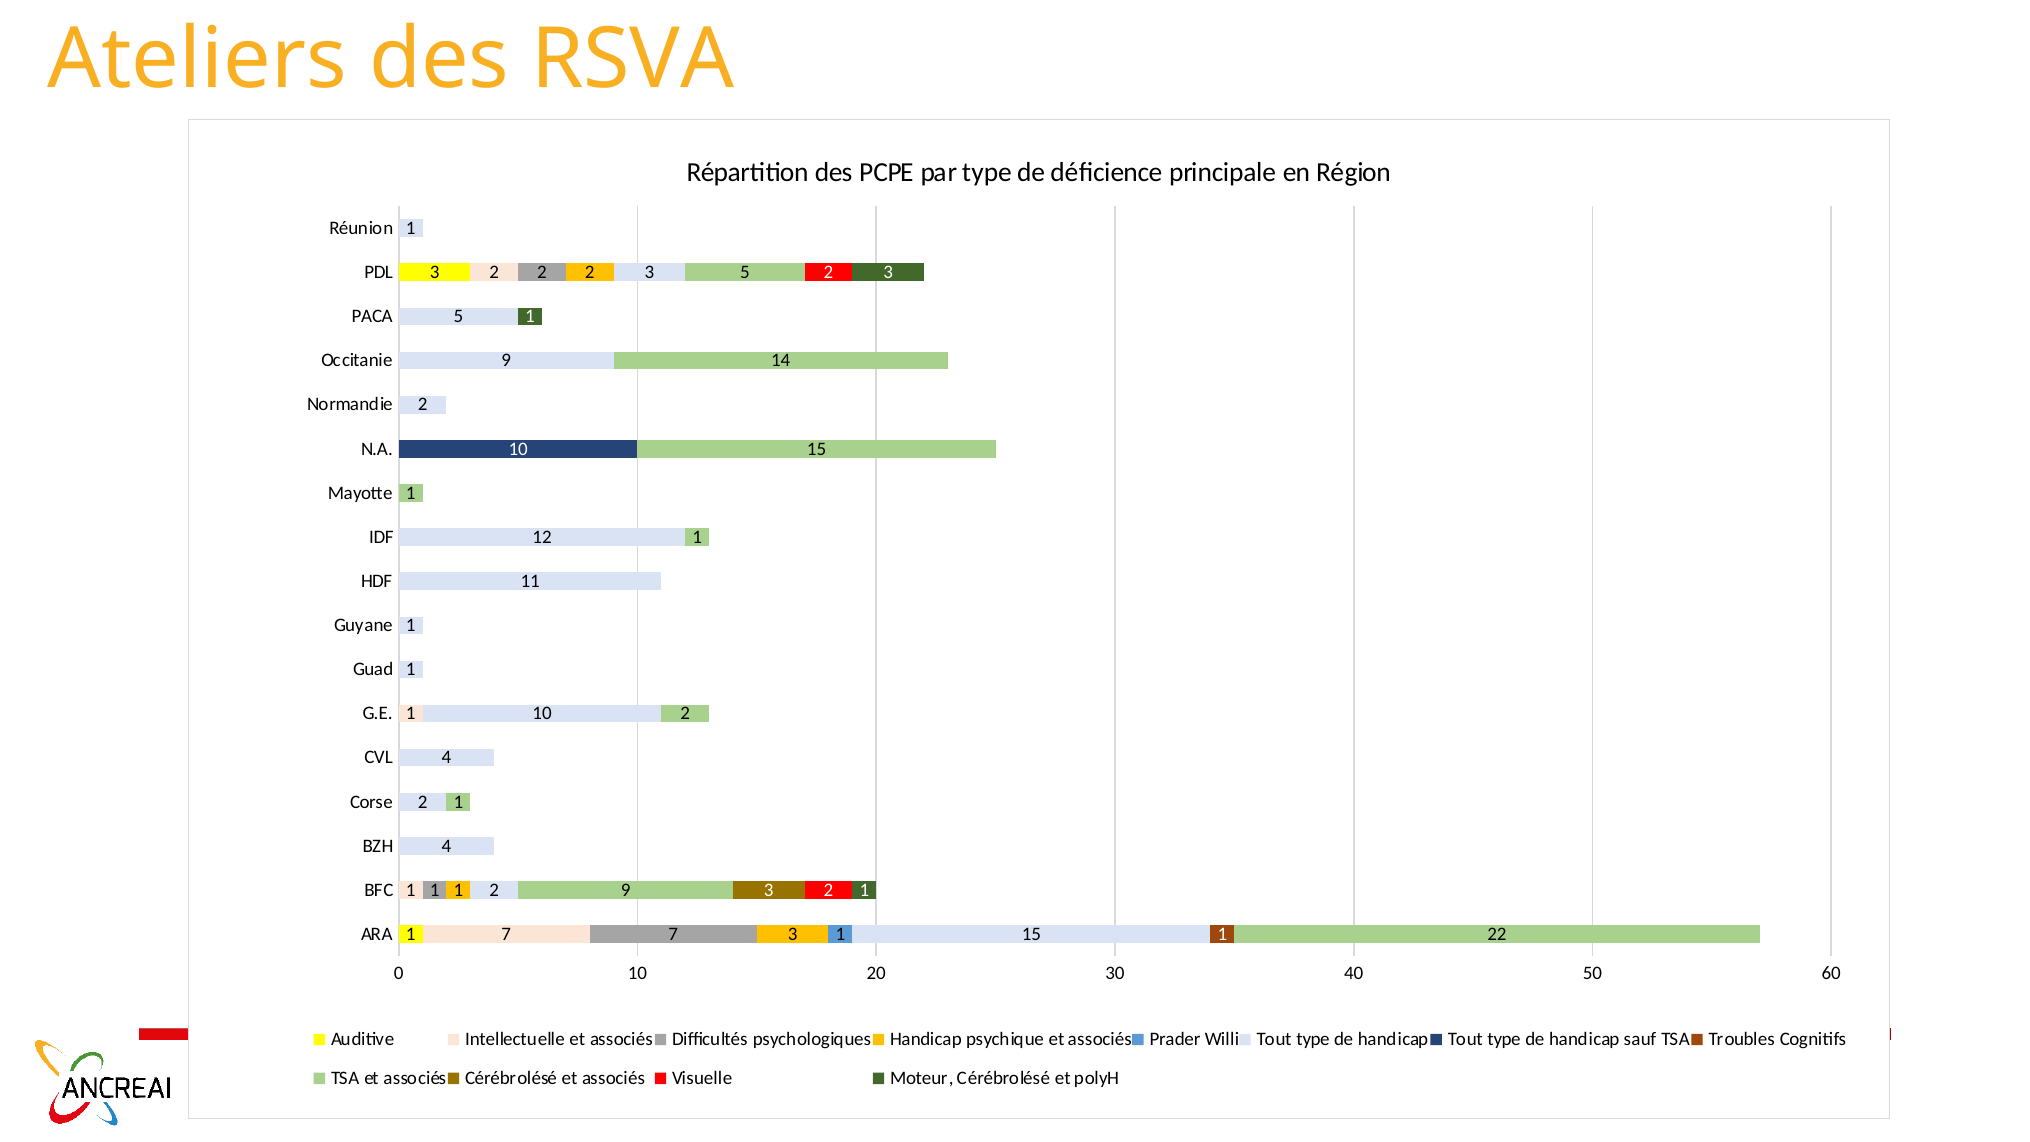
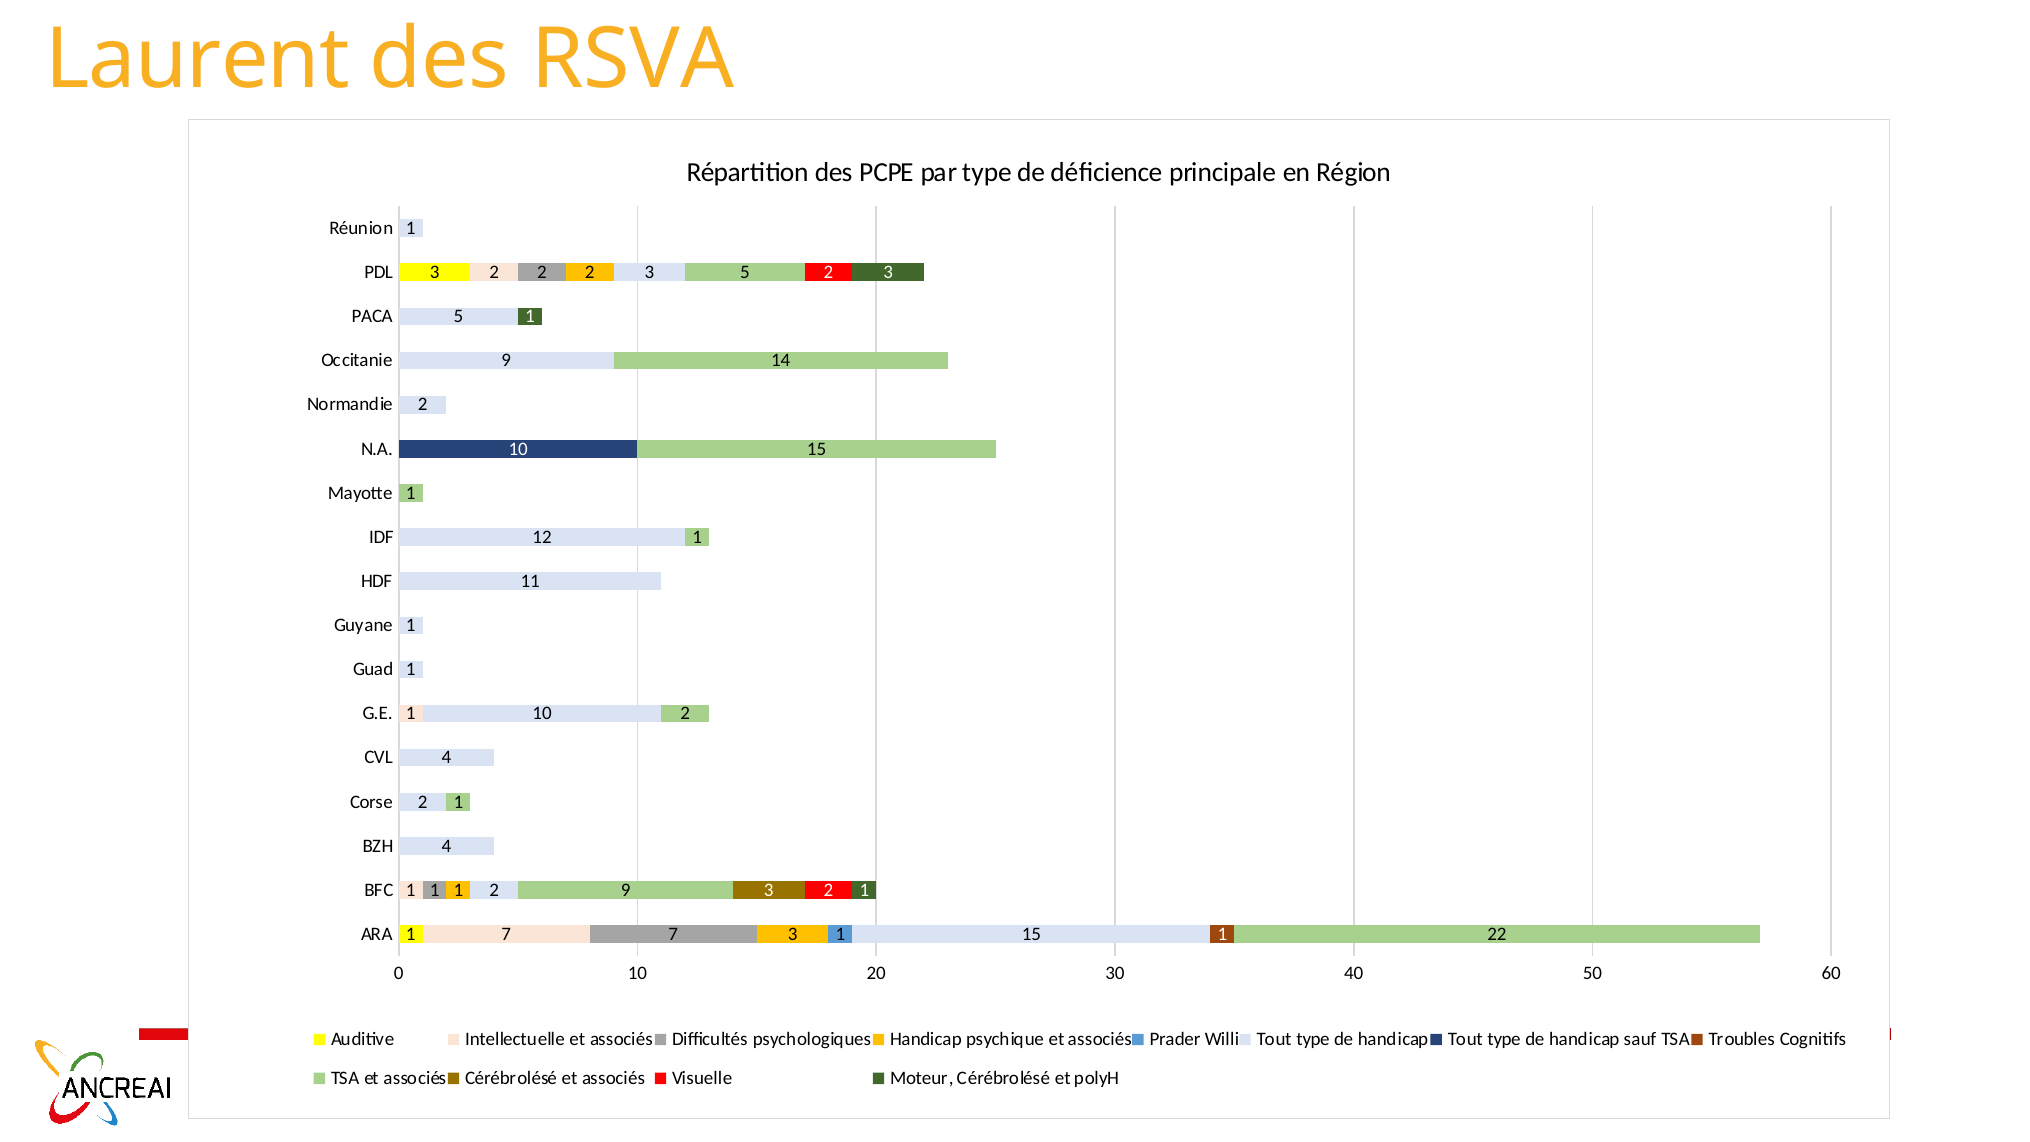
Ateliers: Ateliers -> Laurent
